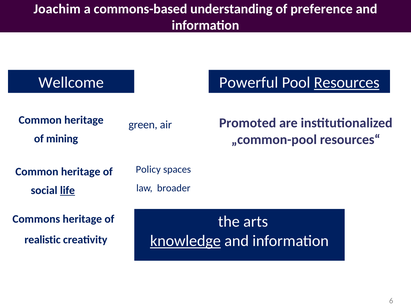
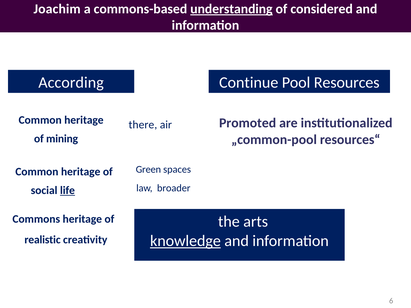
understanding underline: none -> present
preference: preference -> considered
Wellcome: Wellcome -> According
Powerful: Powerful -> Continue
Resources underline: present -> none
green: green -> there
Policy: Policy -> Green
